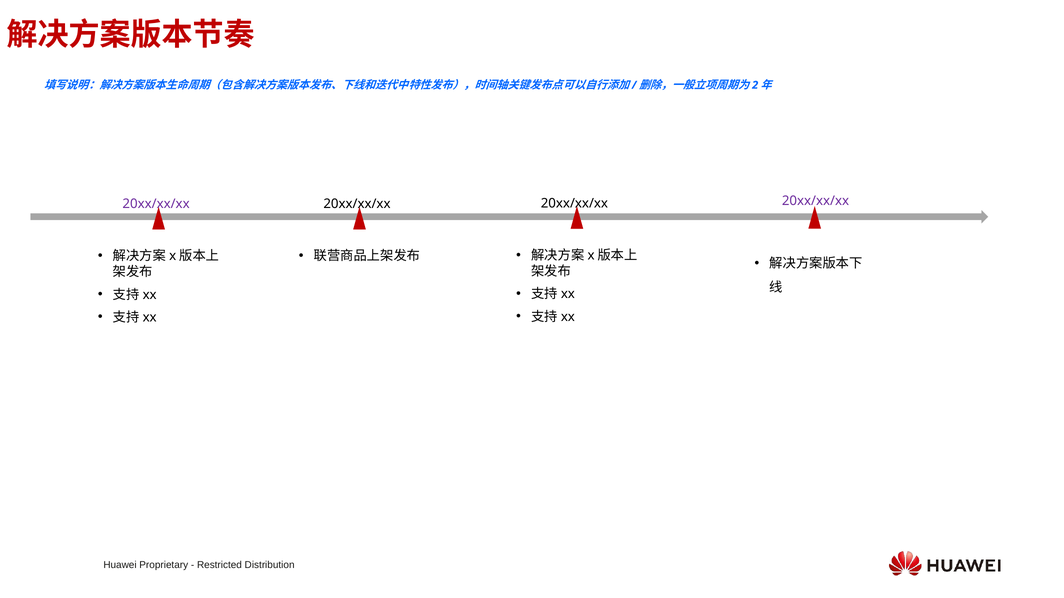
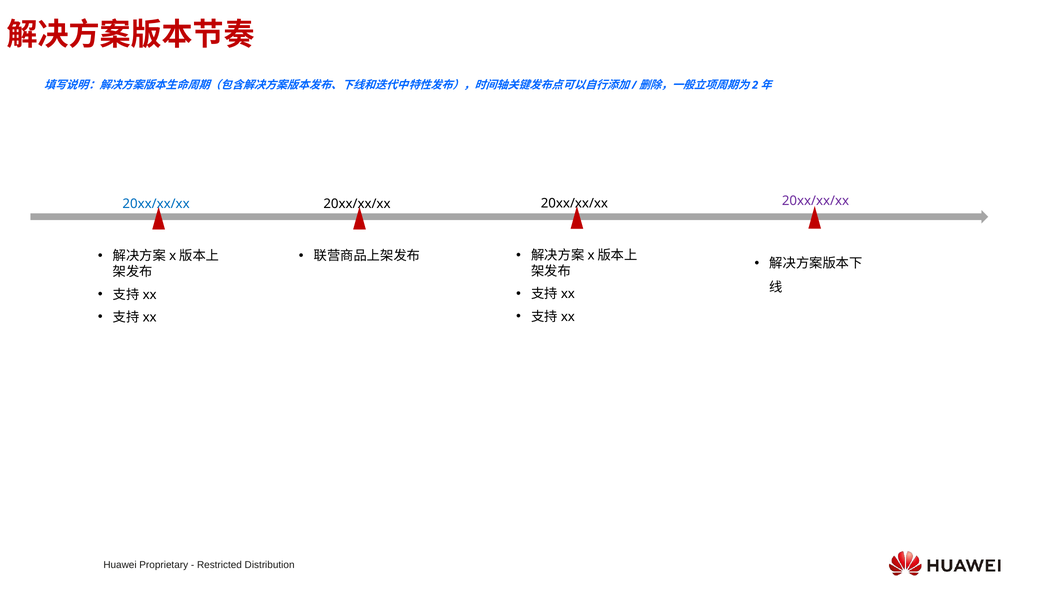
20xx/xx/xx at (156, 204) colour: purple -> blue
